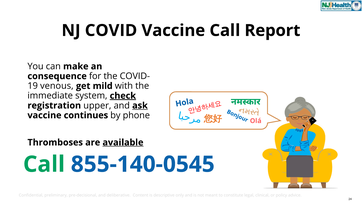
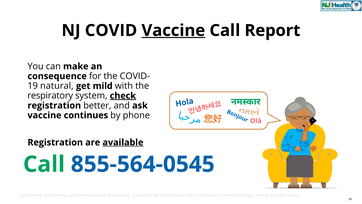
Vaccine at (173, 30) underline: none -> present
venous: venous -> natural
immediate: immediate -> respiratory
upper: upper -> better
ask underline: present -> none
Thromboses at (55, 142): Thromboses -> Registration
855-140-0545: 855-140-0545 -> 855-564-0545
